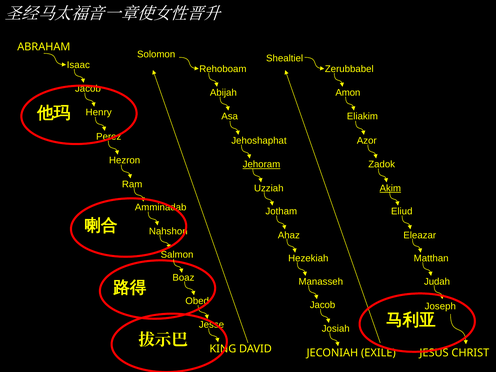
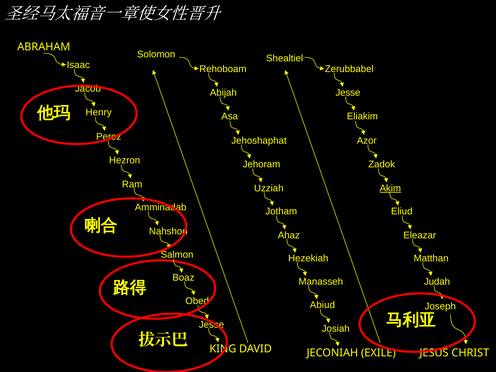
Amon at (348, 93): Amon -> Jesse
Jehoram underline: present -> none
Jacob at (323, 305): Jacob -> Abiud
